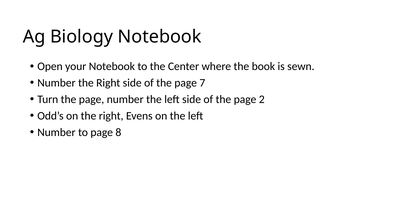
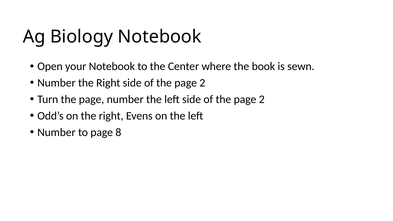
7 at (202, 83): 7 -> 2
